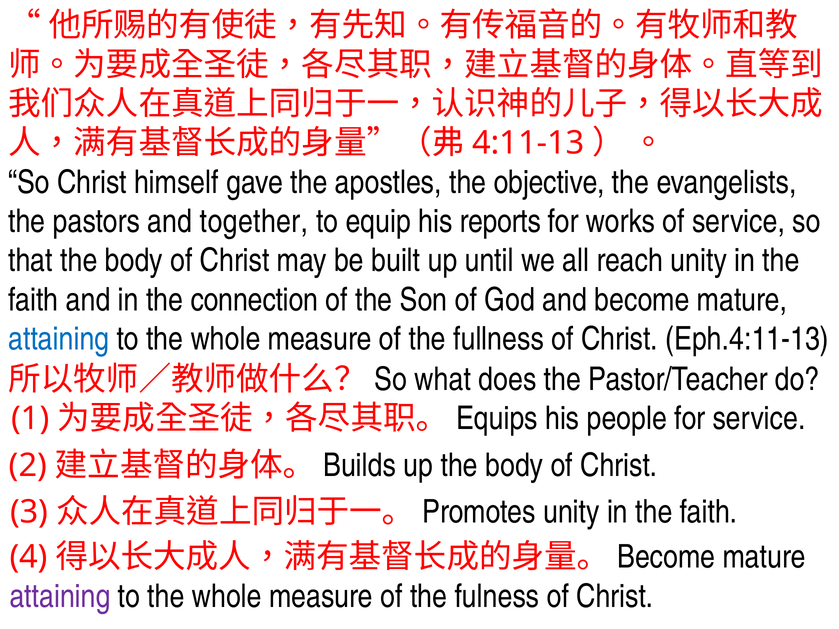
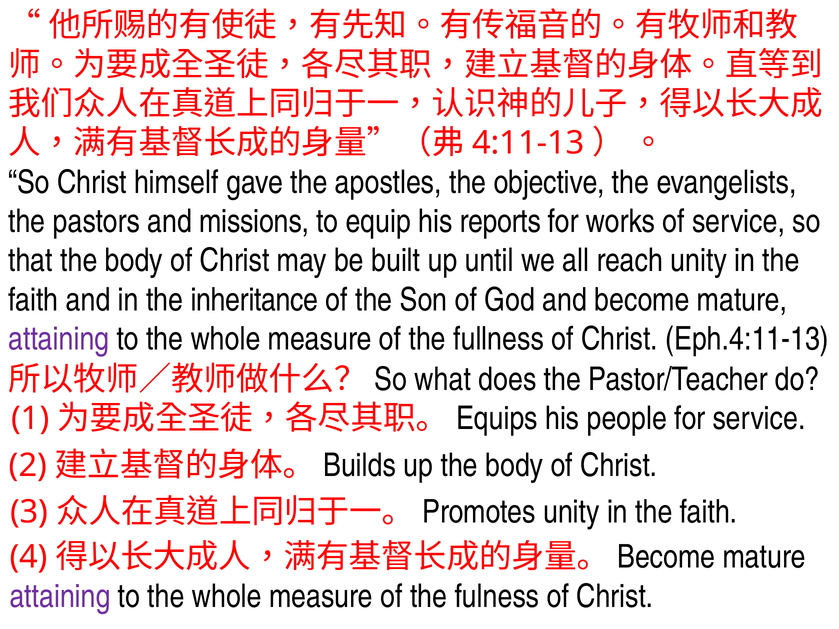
together: together -> missions
connection: connection -> inheritance
attaining at (59, 339) colour: blue -> purple
